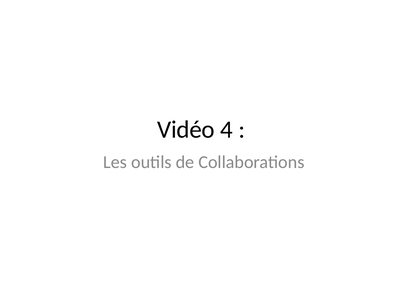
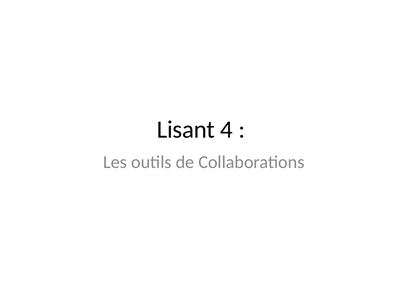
Vidéo: Vidéo -> Lisant
